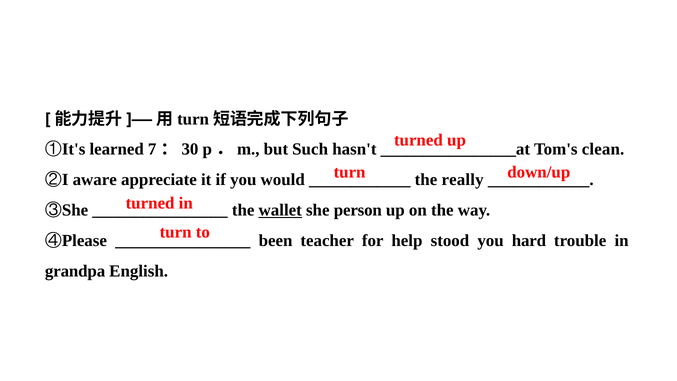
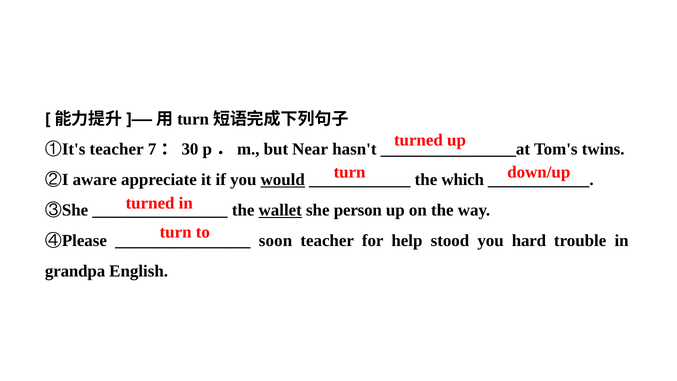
①It's learned: learned -> teacher
Such: Such -> Near
clean: clean -> twins
would underline: none -> present
really: really -> which
been: been -> soon
